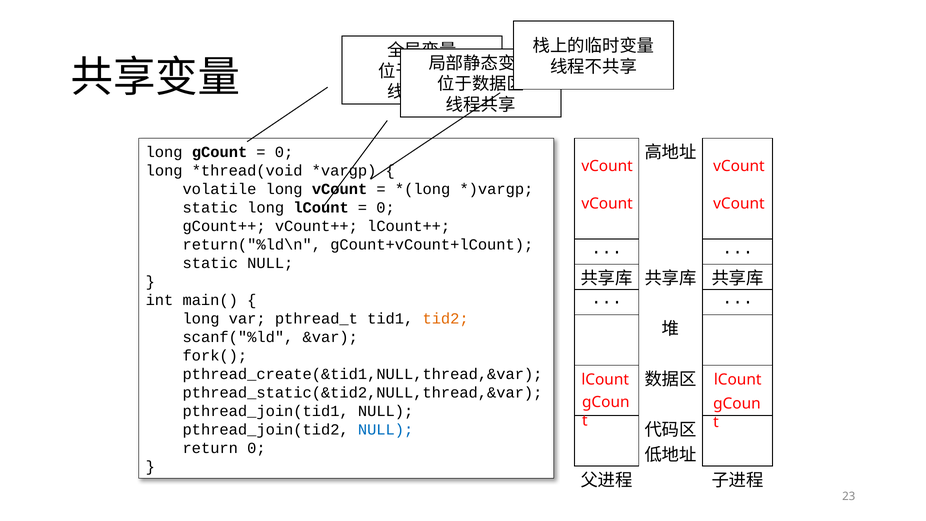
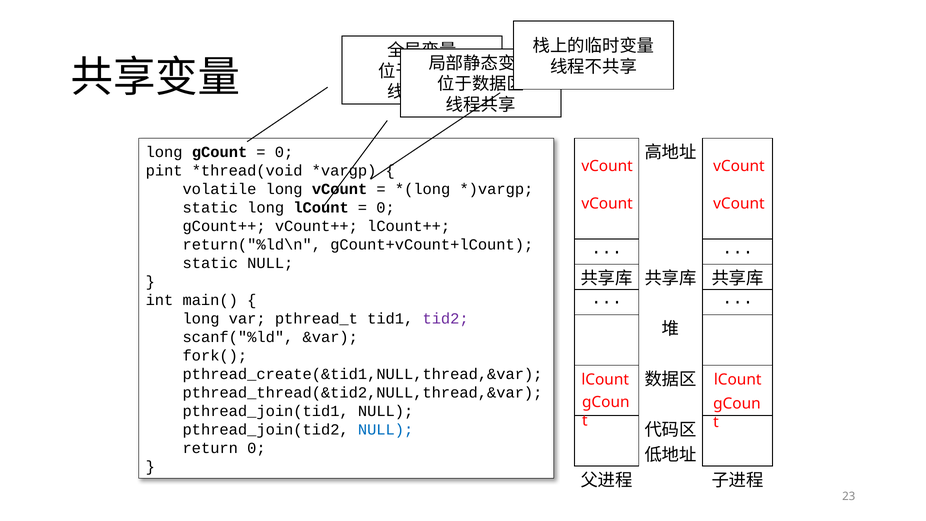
long at (164, 170): long -> pint
tid2 colour: orange -> purple
pthread_static(&tid2,NULL,thread,&var: pthread_static(&tid2,NULL,thread,&var -> pthread_thread(&tid2,NULL,thread,&var
